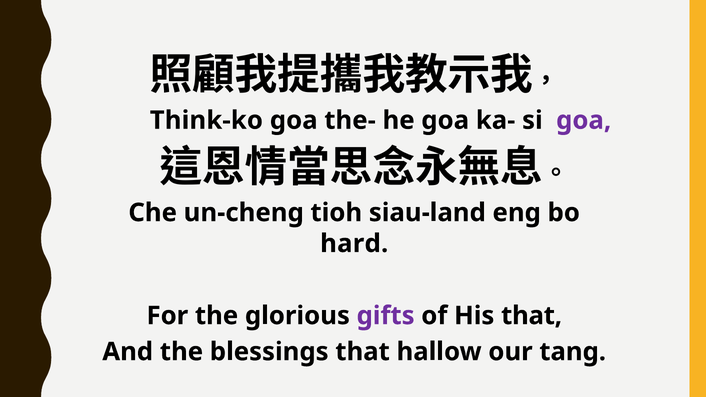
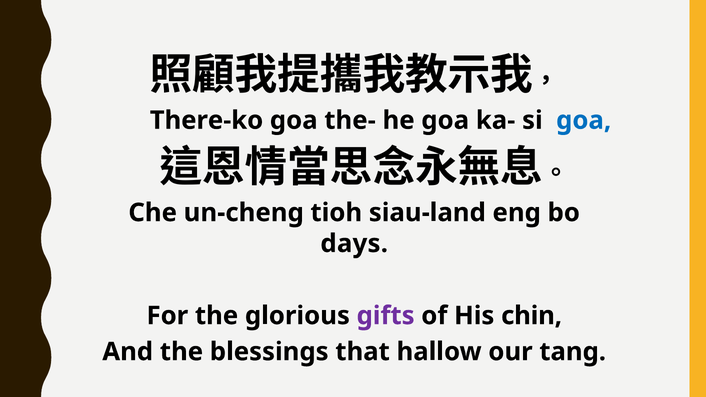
Think-ko: Think-ko -> There-ko
goa at (584, 120) colour: purple -> blue
hard: hard -> days
His that: that -> chin
